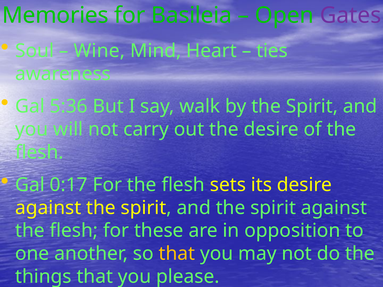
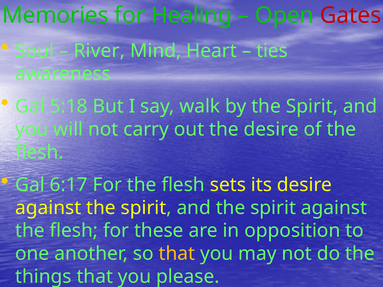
Basileia: Basileia -> Healing
Gates colour: purple -> red
Wine: Wine -> River
5:36: 5:36 -> 5:18
0:17: 0:17 -> 6:17
